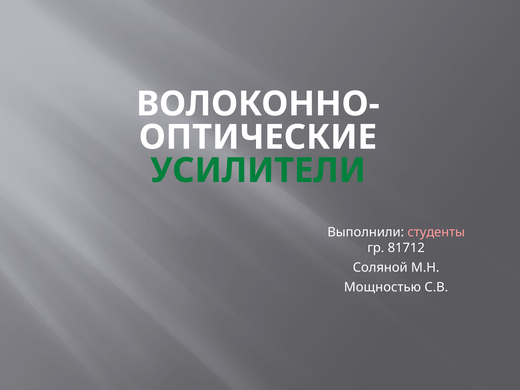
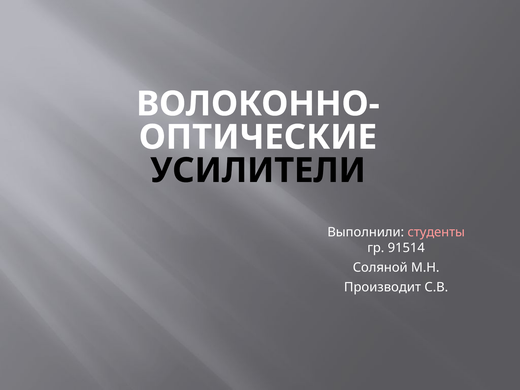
УСИЛИТЕЛИ colour: green -> black
81712: 81712 -> 91514
Мощностью: Мощностью -> Производит
